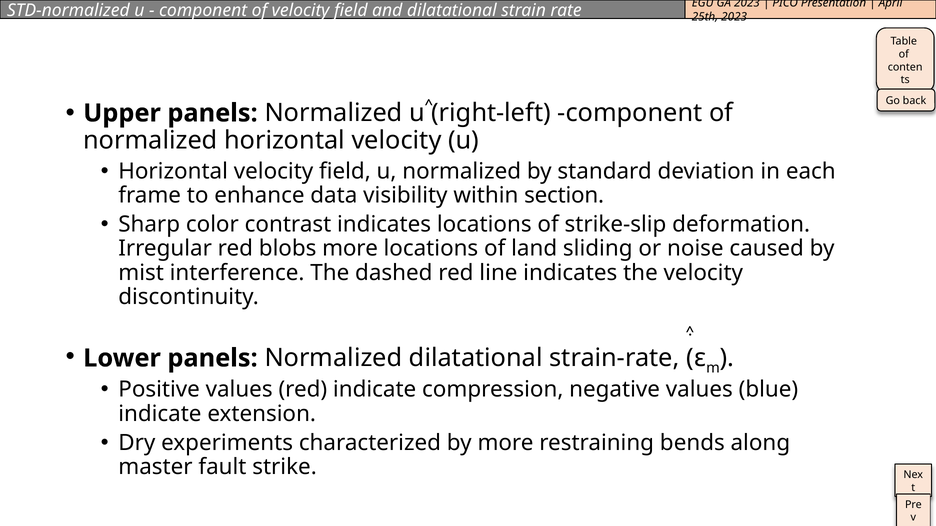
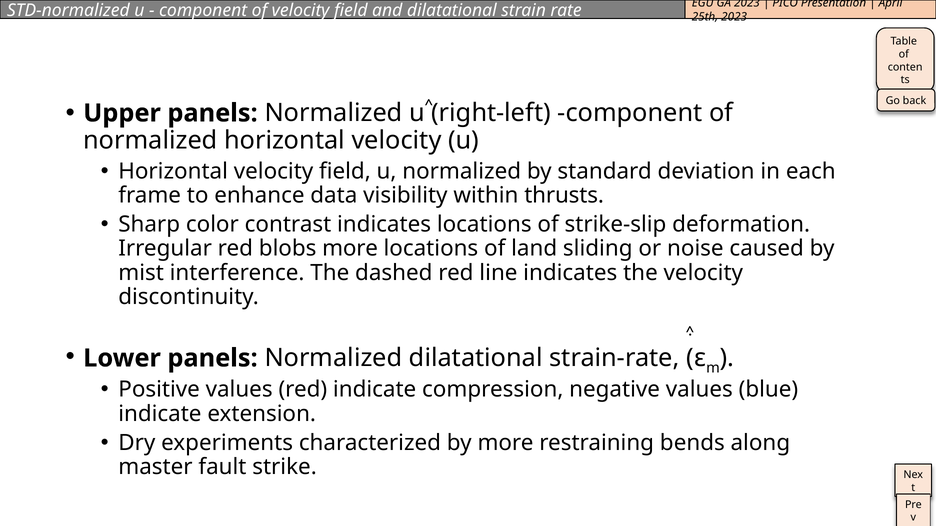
section: section -> thrusts
